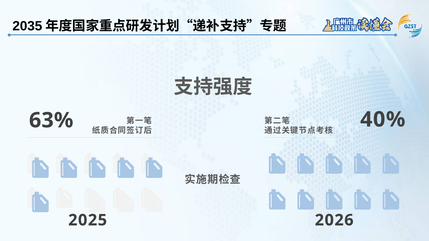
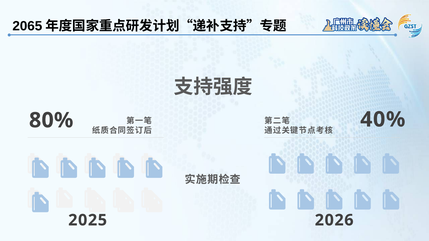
2035: 2035 -> 2065
63%: 63% -> 80%
